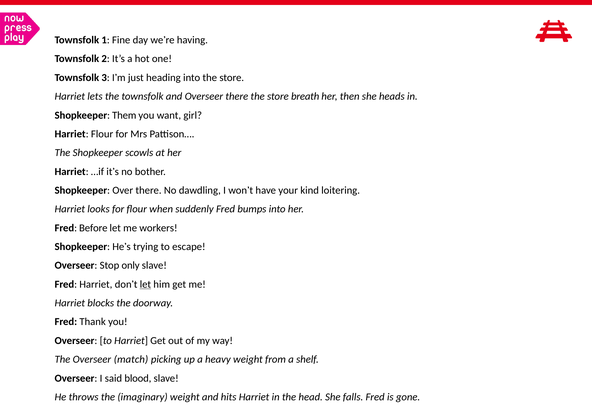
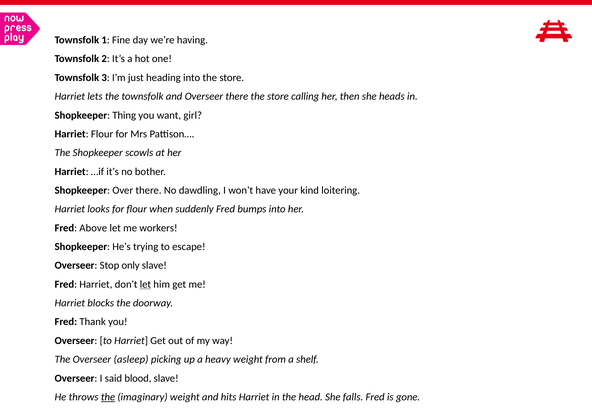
breath: breath -> calling
Them: Them -> Thing
Before: Before -> Above
match: match -> asleep
the at (108, 398) underline: none -> present
